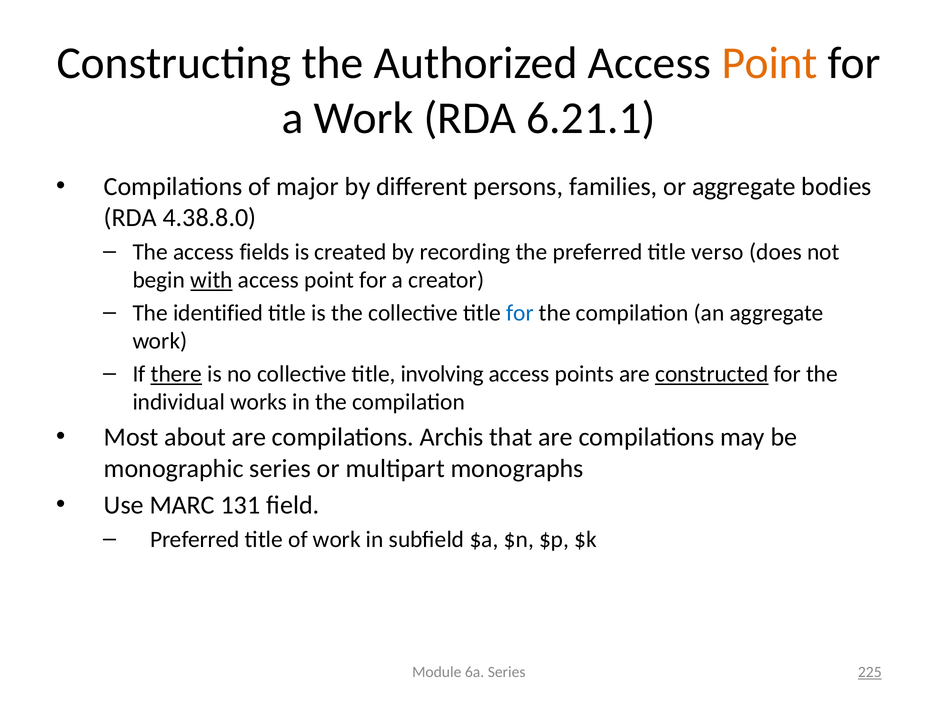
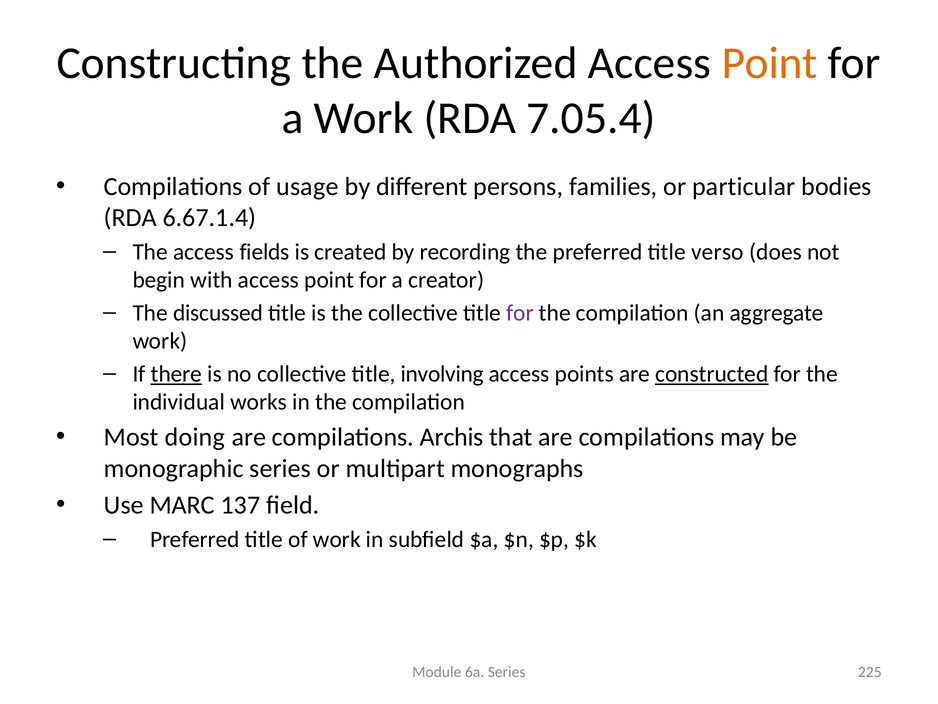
6.21.1: 6.21.1 -> 7.05.4
major: major -> usage
or aggregate: aggregate -> particular
4.38.8.0: 4.38.8.0 -> 6.67.1.4
with underline: present -> none
identified: identified -> discussed
for at (520, 313) colour: blue -> purple
about: about -> doing
131: 131 -> 137
225 underline: present -> none
